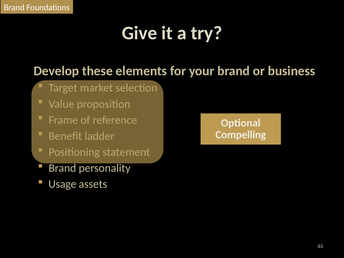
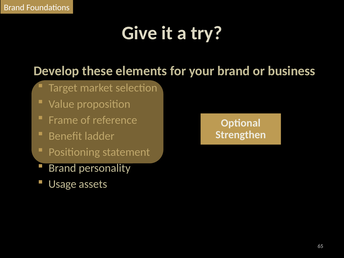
Compelling: Compelling -> Strengthen
